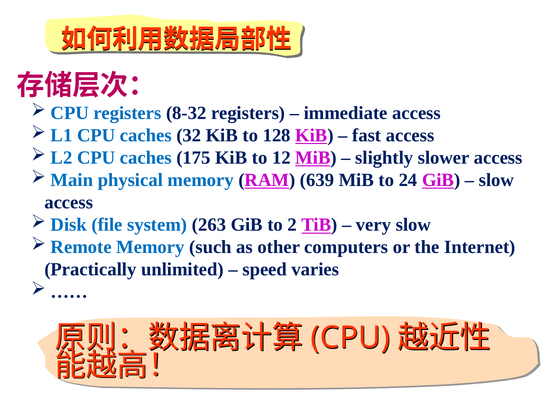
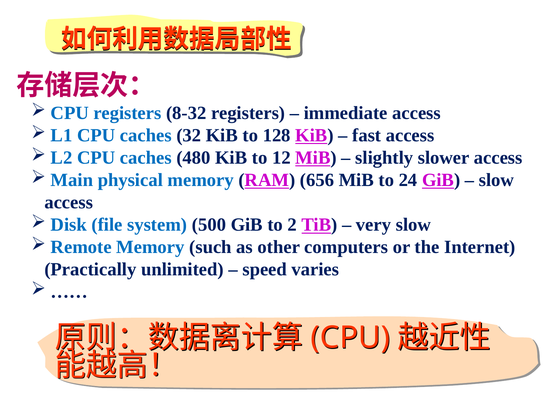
175: 175 -> 480
639: 639 -> 656
263: 263 -> 500
